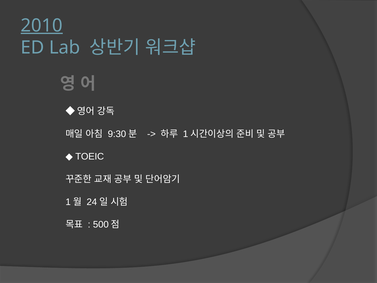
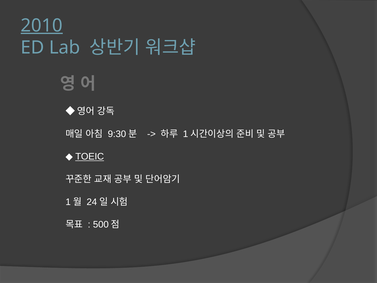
TOEIC underline: none -> present
